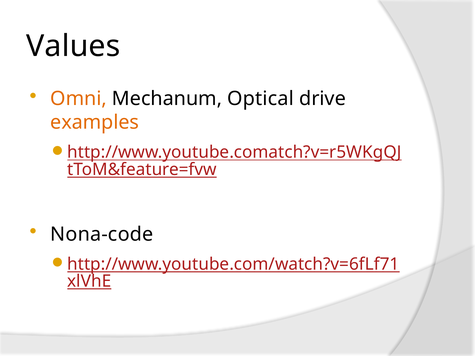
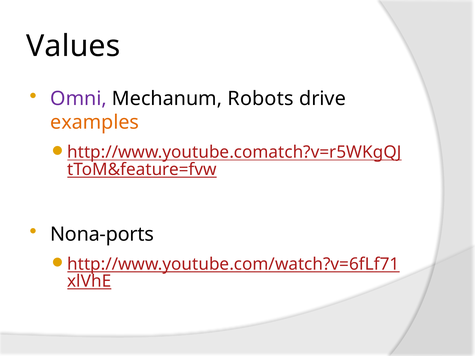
Omni colour: orange -> purple
Optical: Optical -> Robots
Nona-code: Nona-code -> Nona-ports
